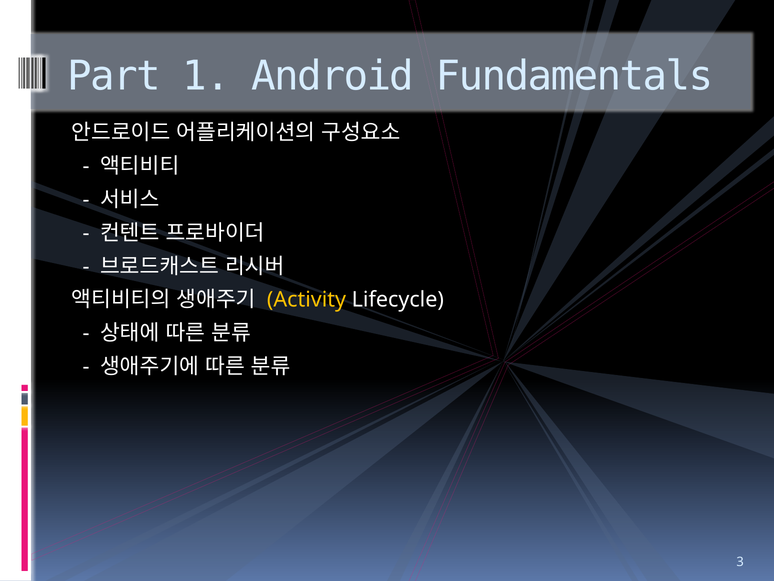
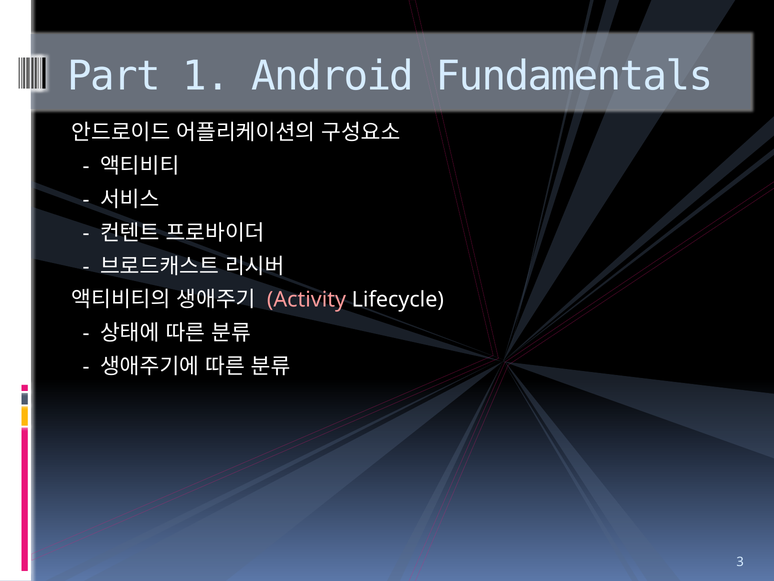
Activity colour: yellow -> pink
